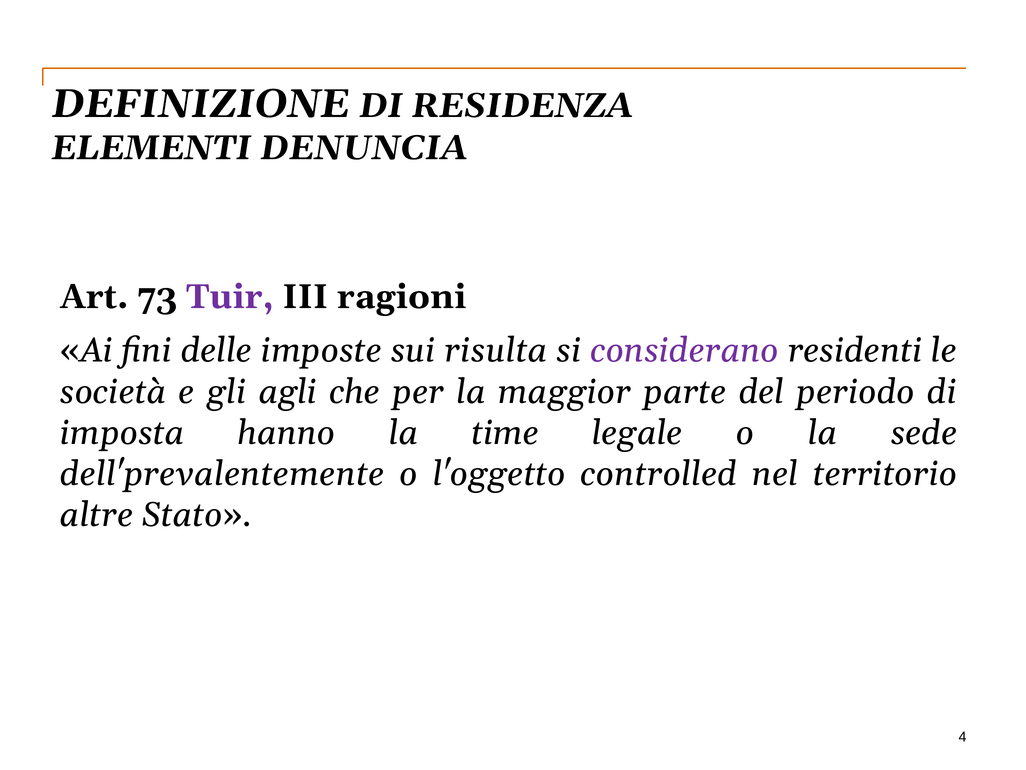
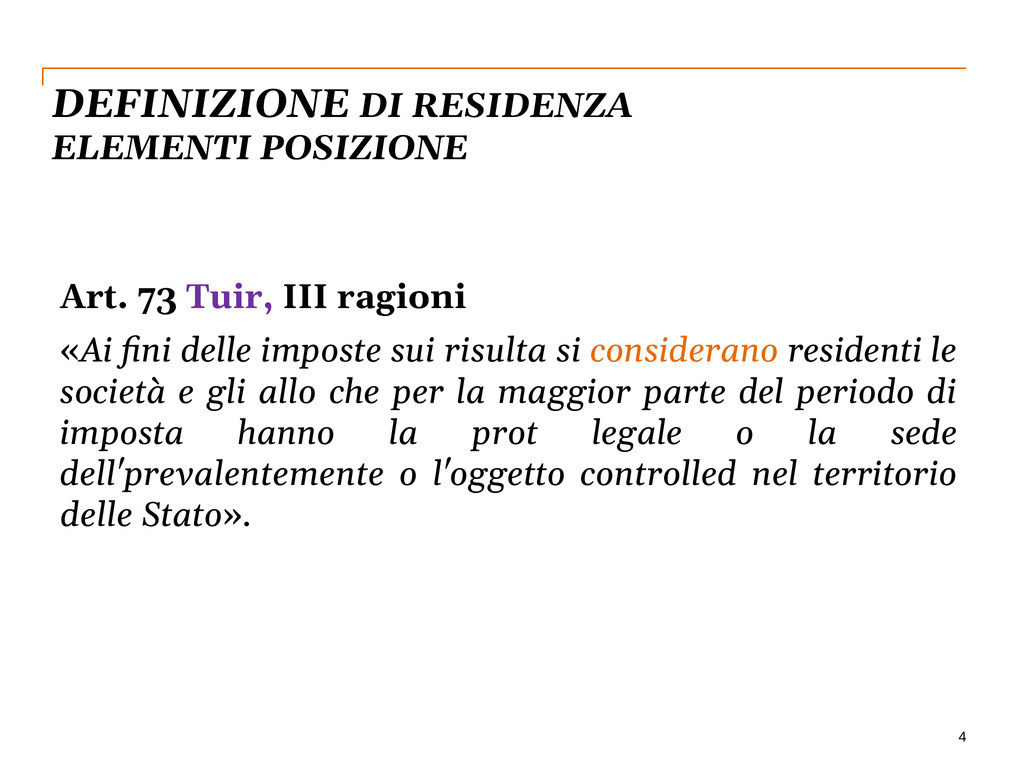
DENUNCIA: DENUNCIA -> POSIZIONE
considerano colour: purple -> orange
agli: agli -> allo
time: time -> prot
altre at (97, 515): altre -> delle
